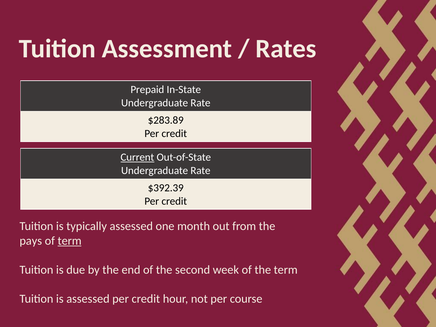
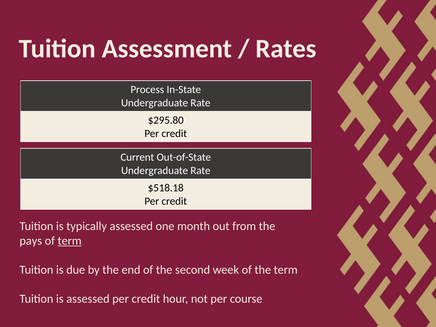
Prepaid: Prepaid -> Process
$283.89: $283.89 -> $295.80
Current underline: present -> none
$392.39: $392.39 -> $518.18
